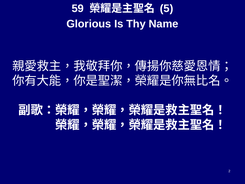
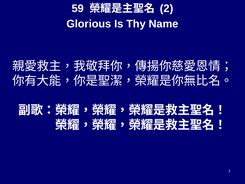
5 at (167, 9): 5 -> 2
